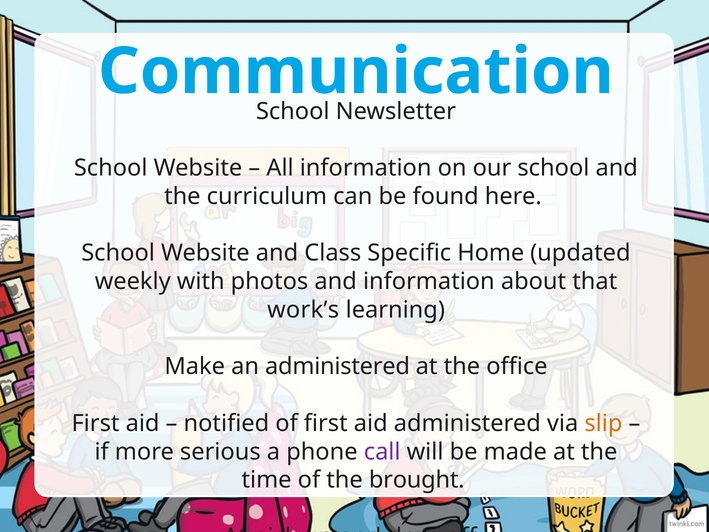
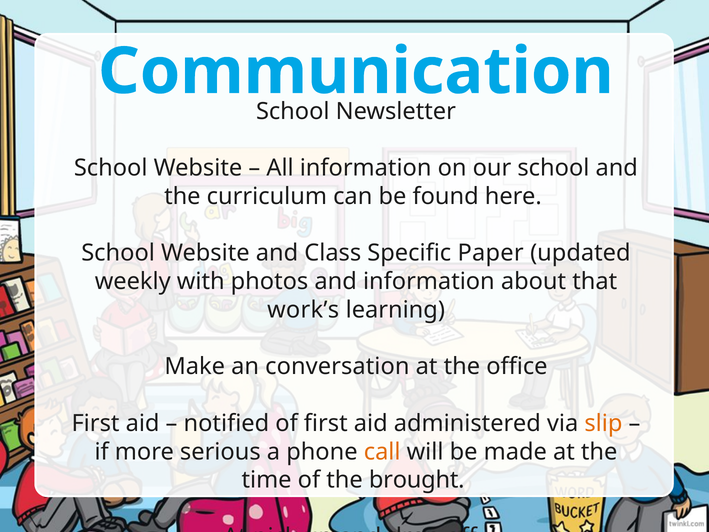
Home: Home -> Paper
an administered: administered -> conversation
call colour: purple -> orange
